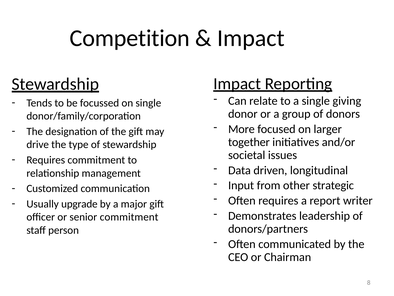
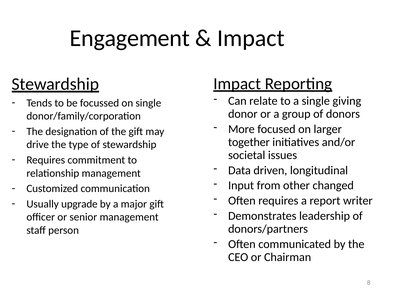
Competition: Competition -> Engagement
strategic: strategic -> changed
senior commitment: commitment -> management
